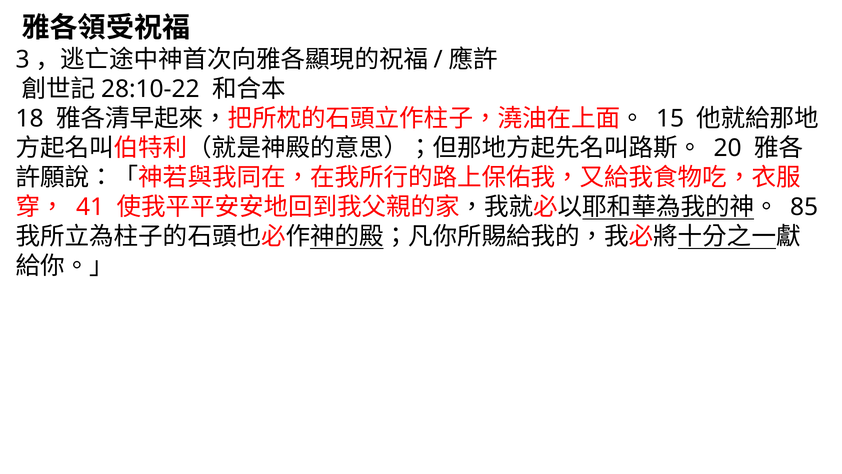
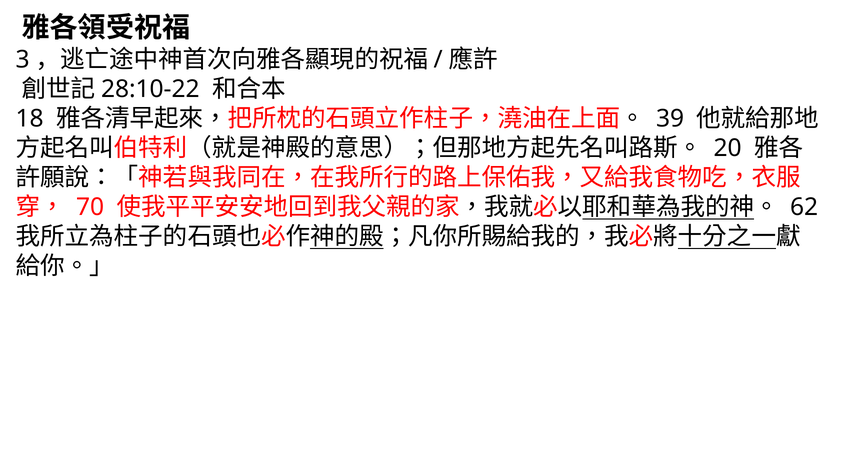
15: 15 -> 39
41: 41 -> 70
85: 85 -> 62
